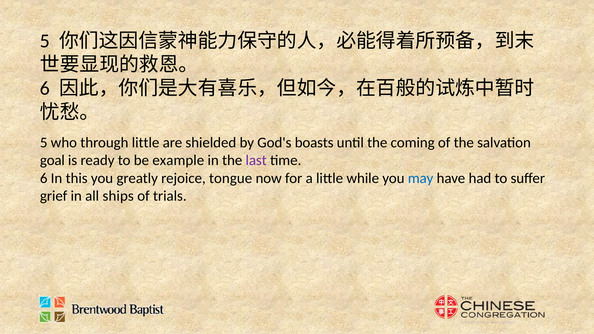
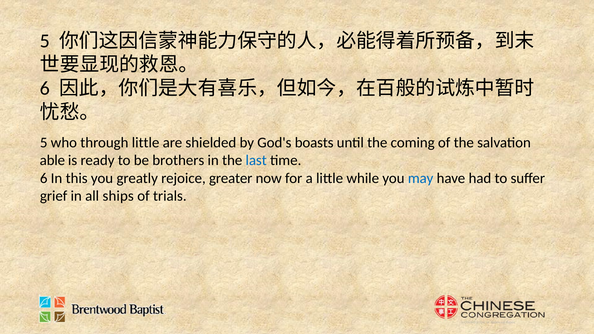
goal: goal -> able
example: example -> brothers
last colour: purple -> blue
tongue: tongue -> greater
